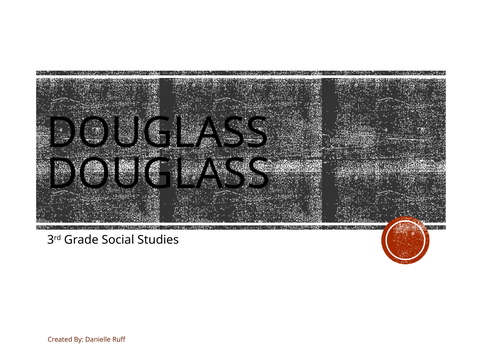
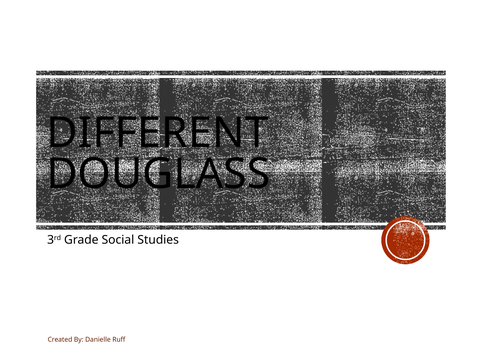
DOUGLASS at (158, 133): DOUGLASS -> DIFFERENT
